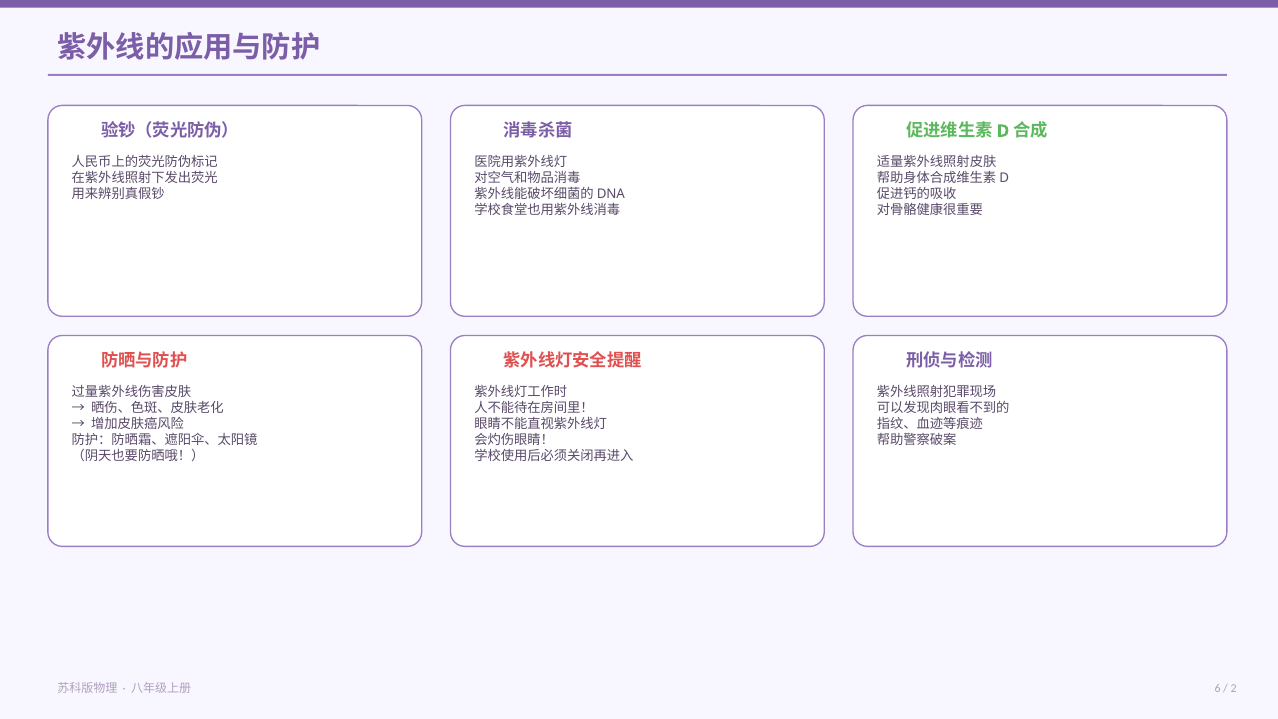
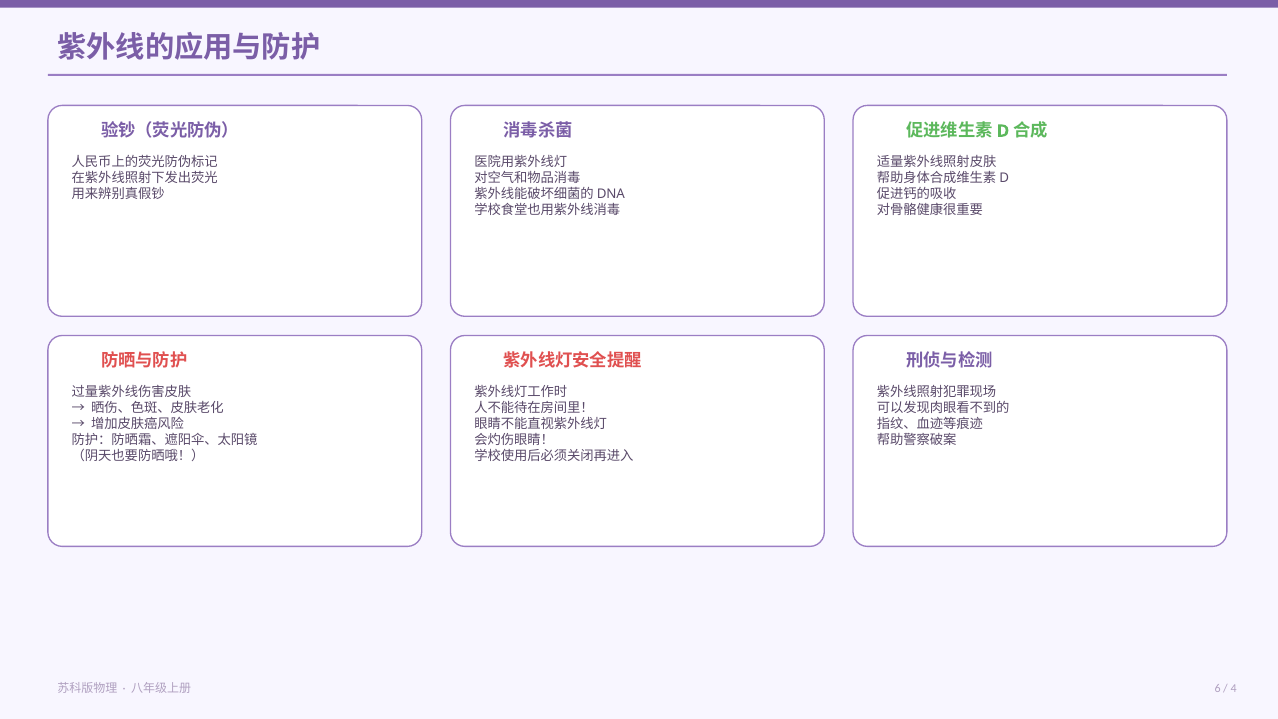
2: 2 -> 4
